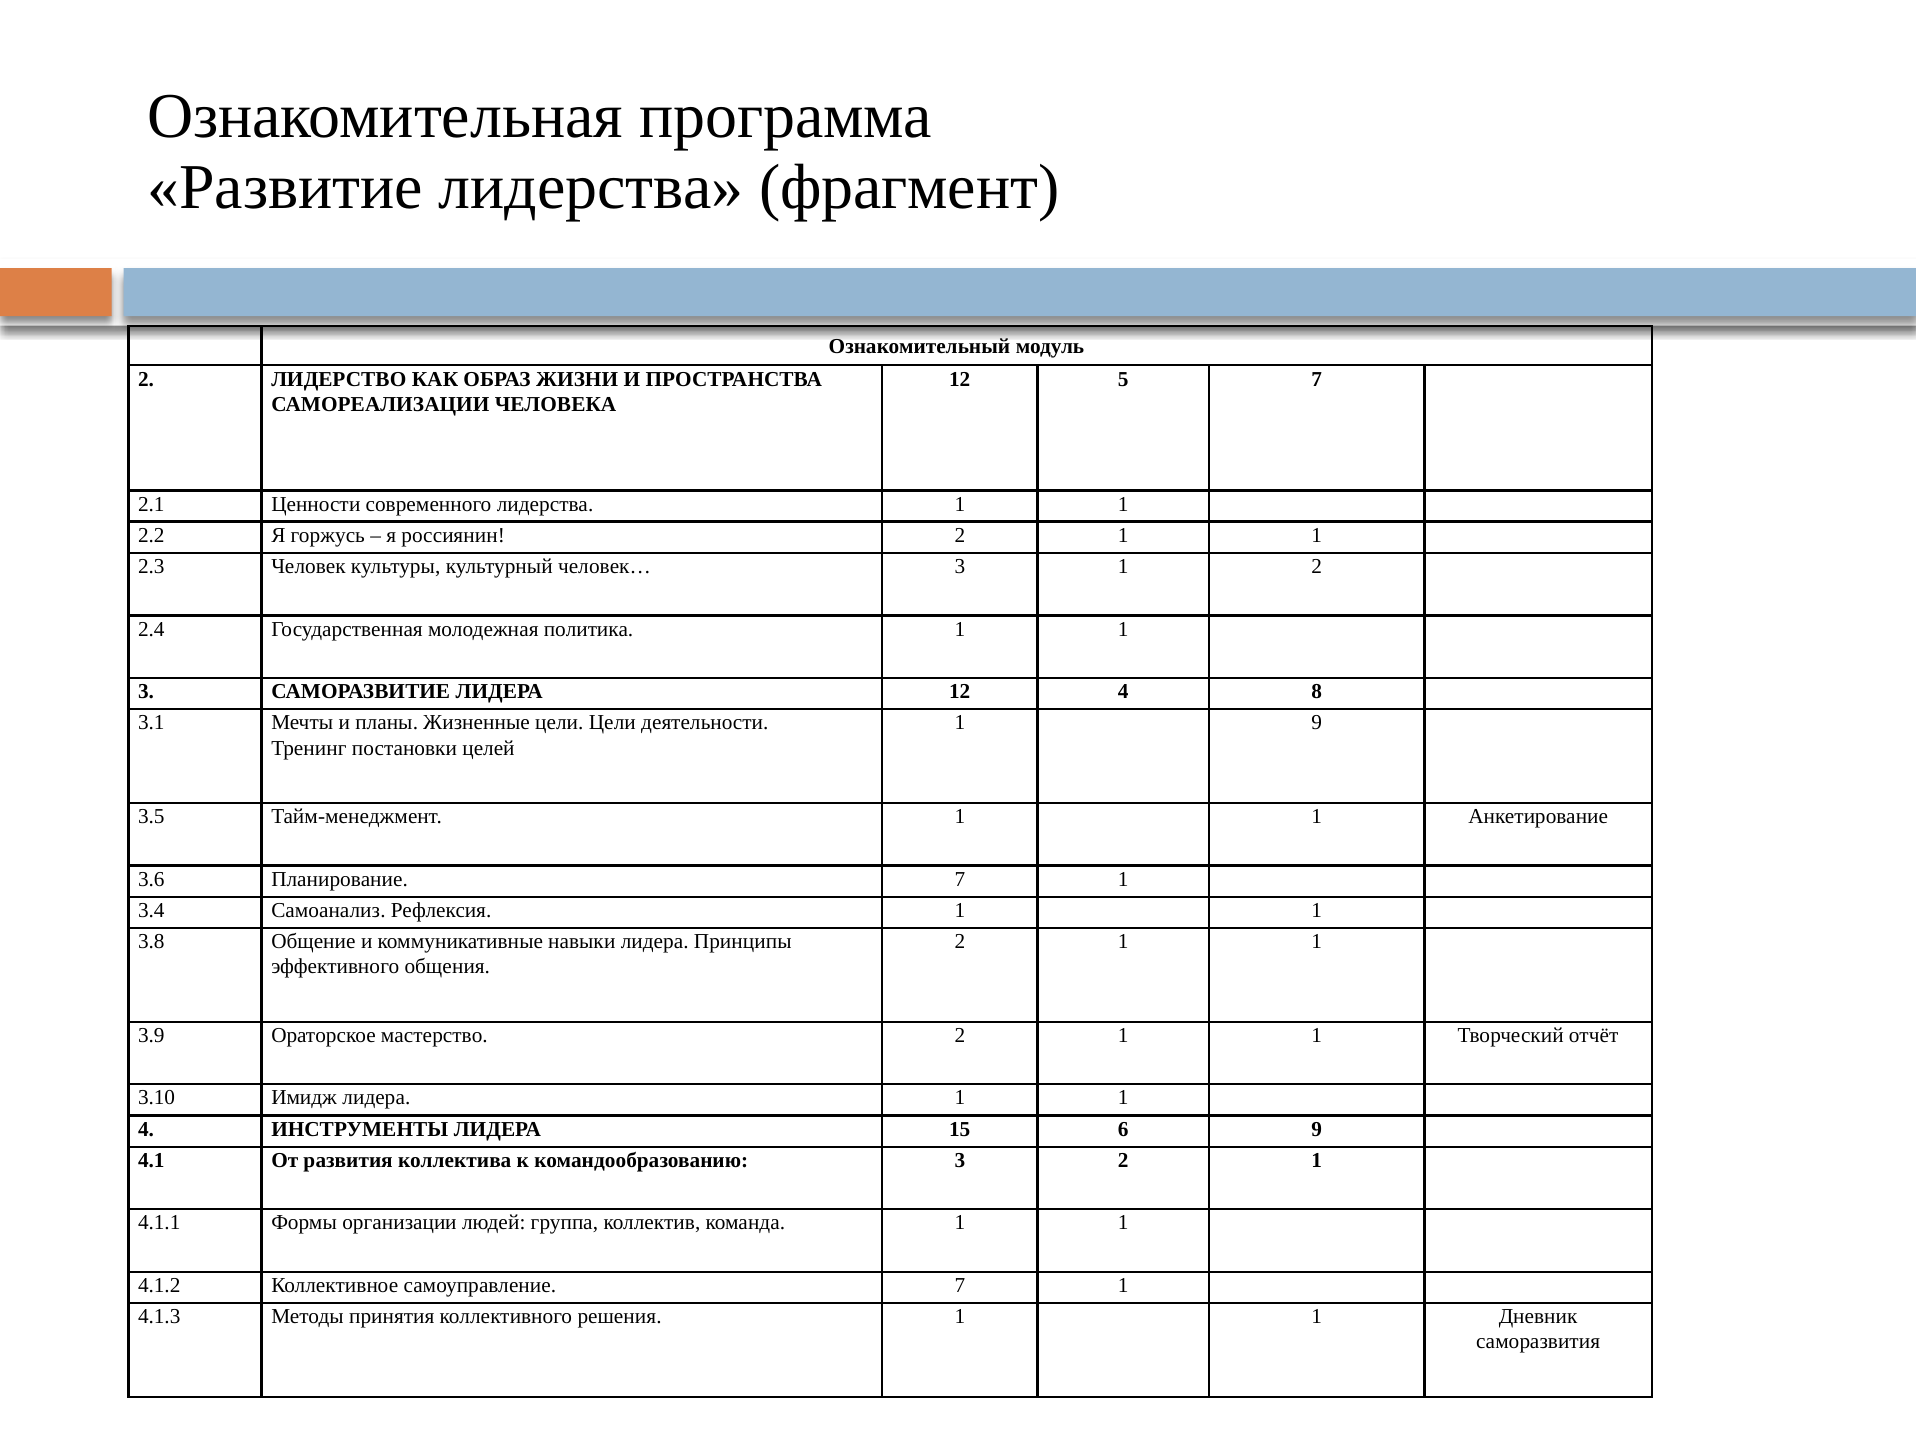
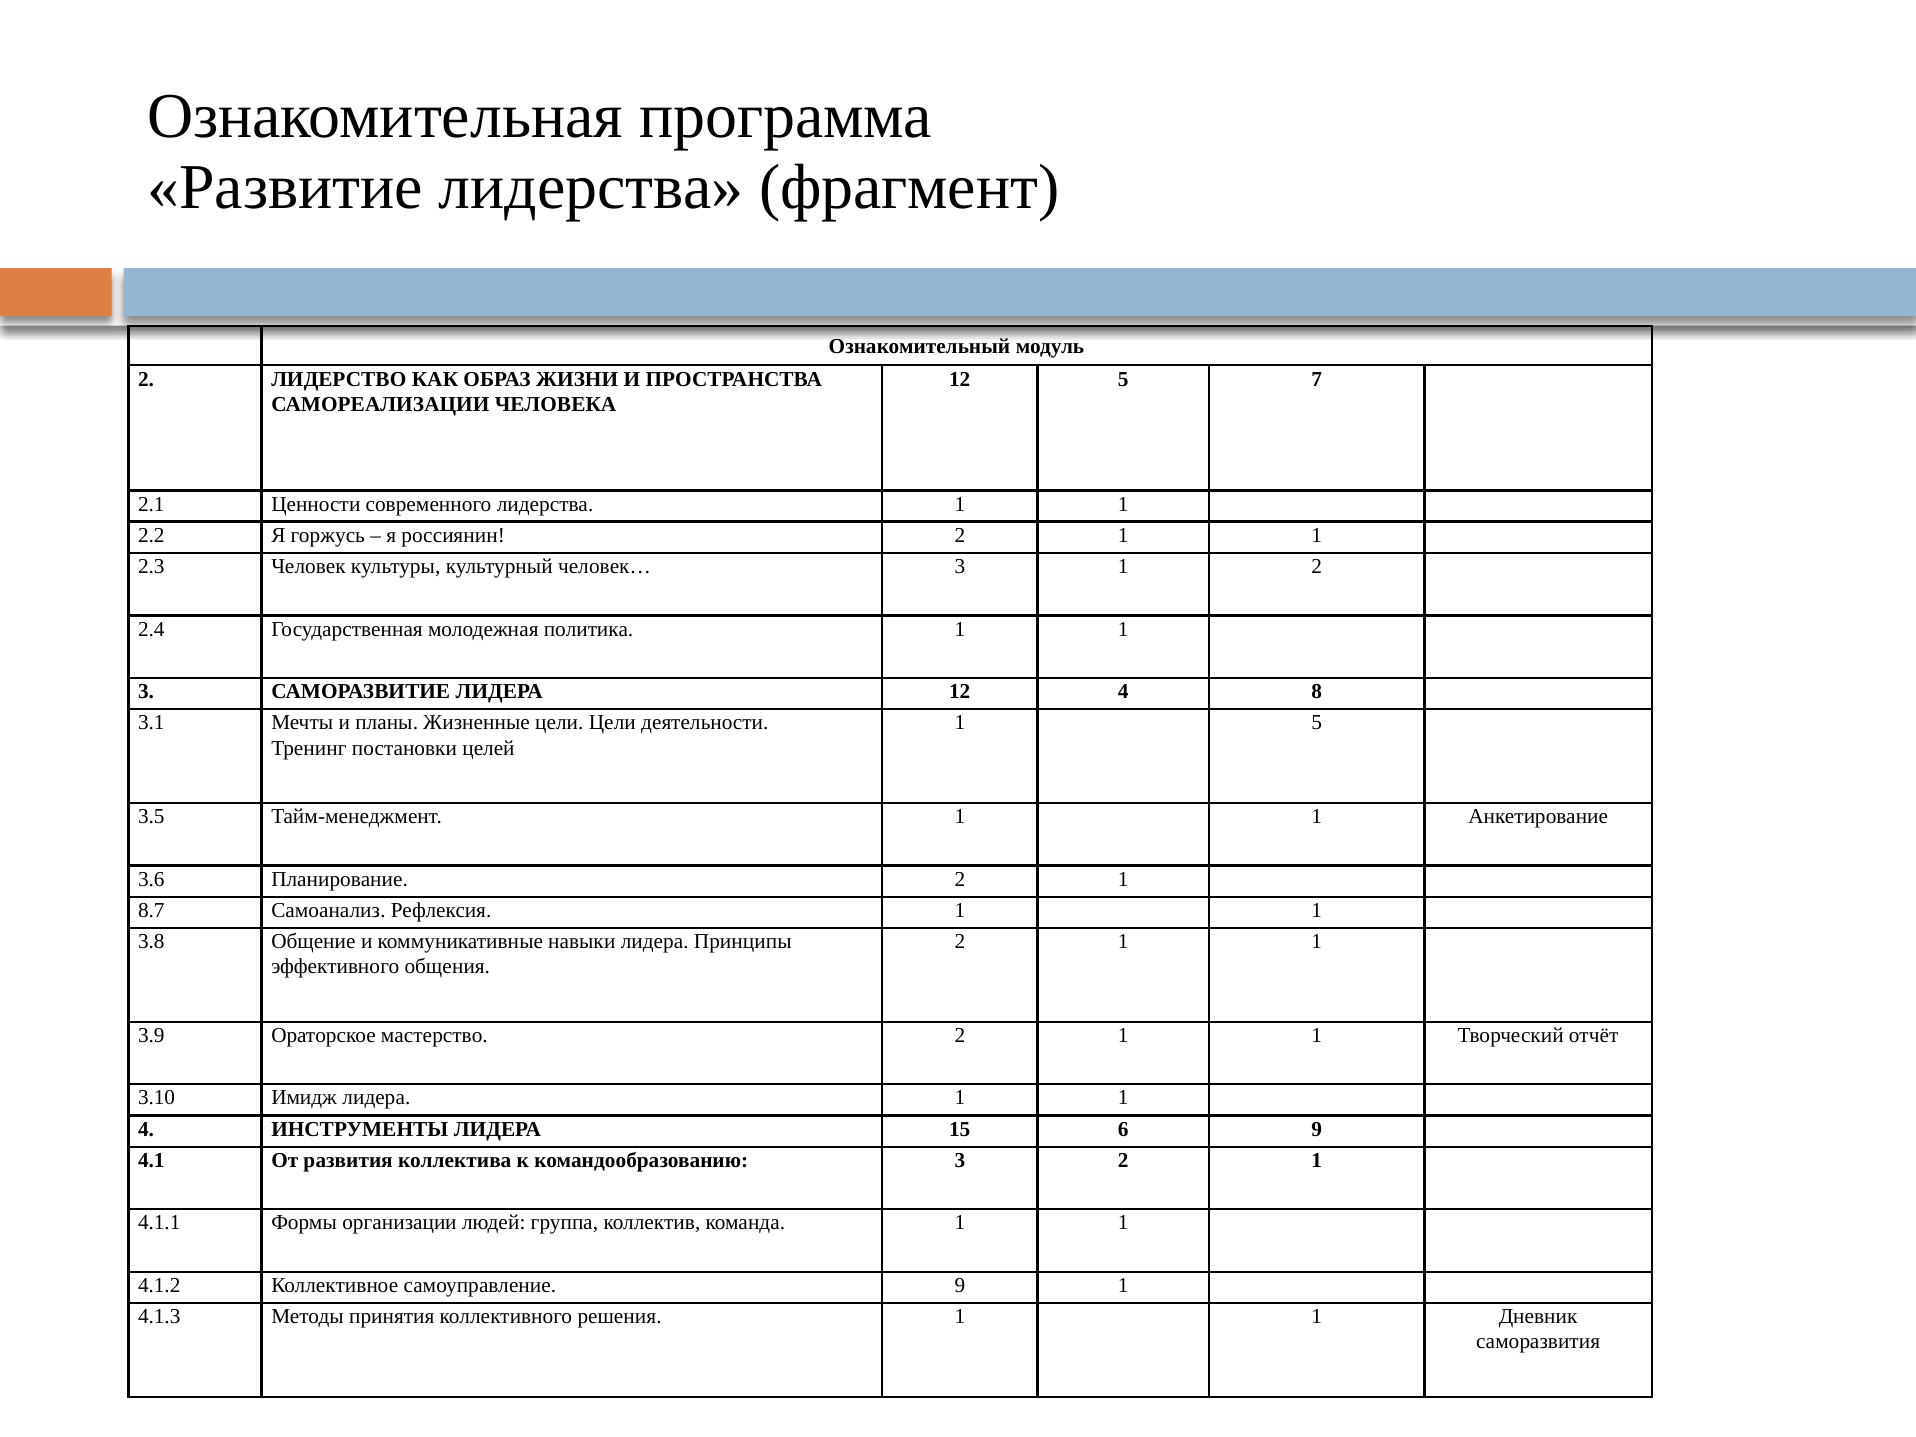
1 9: 9 -> 5
Планирование 7: 7 -> 2
3.4: 3.4 -> 8.7
самоуправление 7: 7 -> 9
